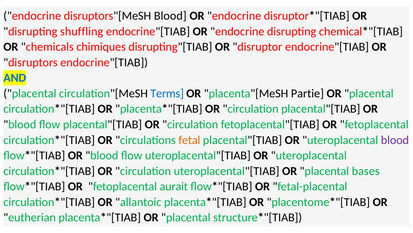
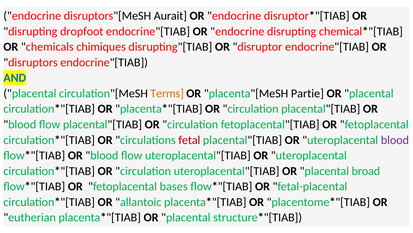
disruptors"[MeSH Blood: Blood -> Aurait
shuffling: shuffling -> dropfoot
Terms colour: blue -> orange
fetal colour: orange -> red
bases: bases -> broad
aurait: aurait -> bases
